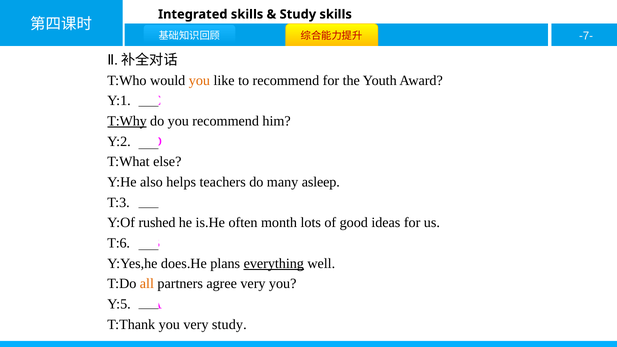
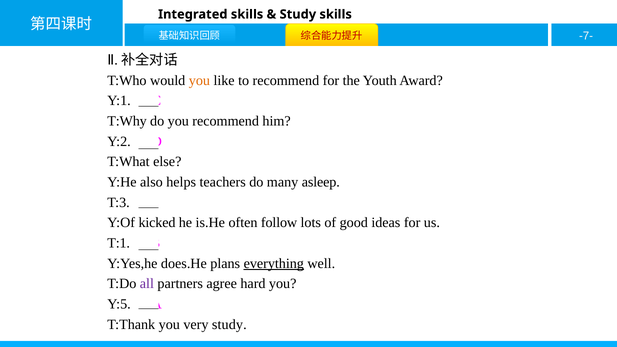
T:Why underline: present -> none
rushed: rushed -> kicked
month: month -> follow
T:6: T:6 -> T:1
all colour: orange -> purple
agree very: very -> hard
